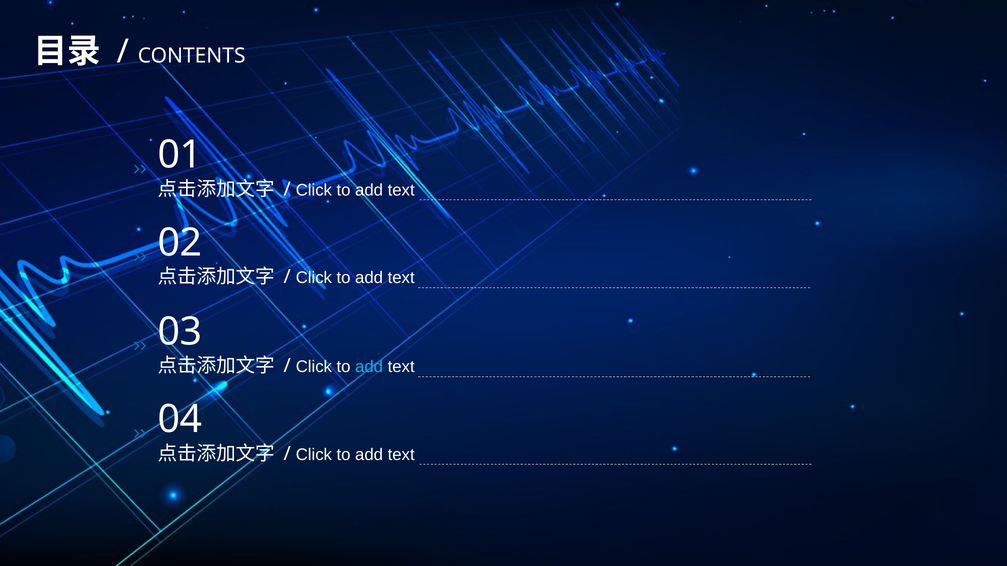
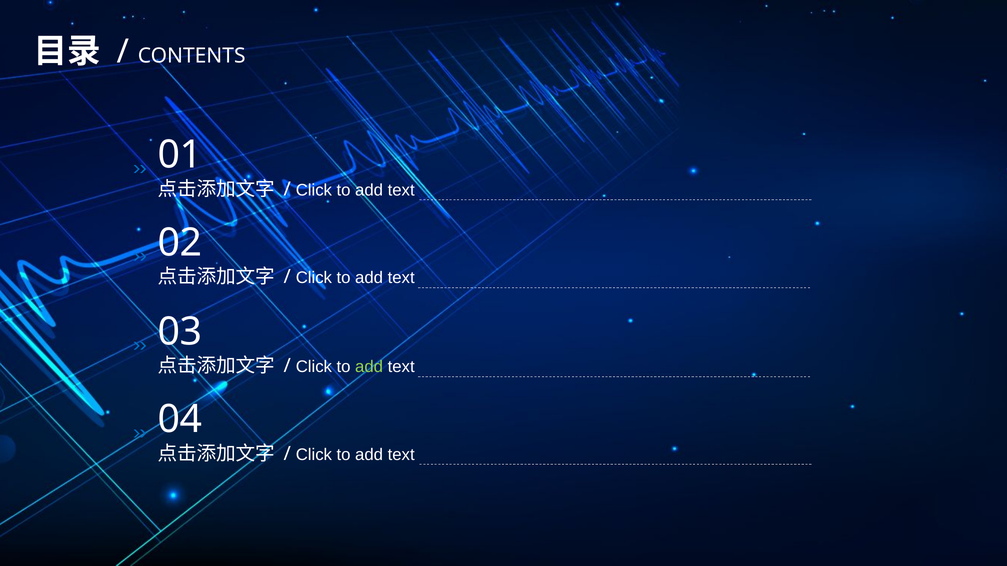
add at (369, 367) colour: light blue -> light green
